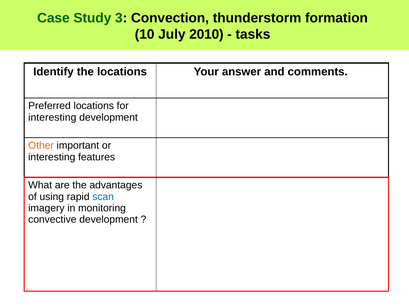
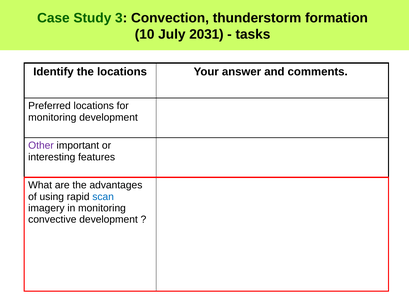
2010: 2010 -> 2031
interesting at (52, 118): interesting -> monitoring
Other colour: orange -> purple
